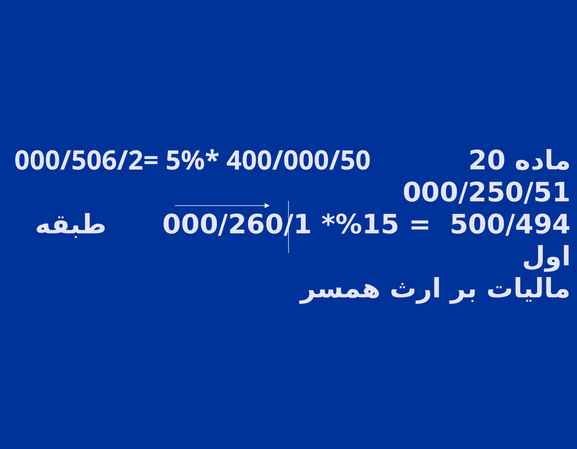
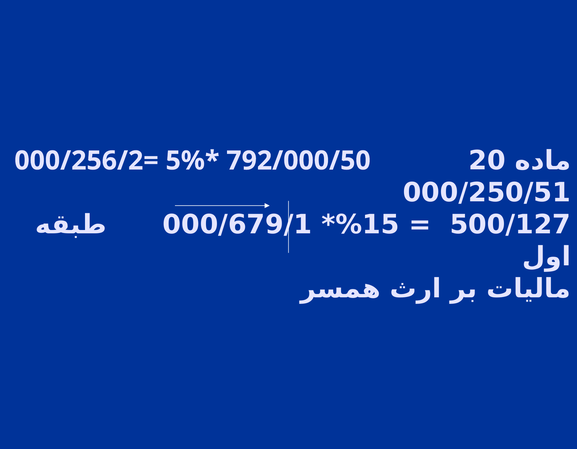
000/506/2=: 000/506/2= -> 000/256/2=
400/000/50: 400/000/50 -> 792/000/50
000/260/1: 000/260/1 -> 000/679/1
500/494: 500/494 -> 500/127
